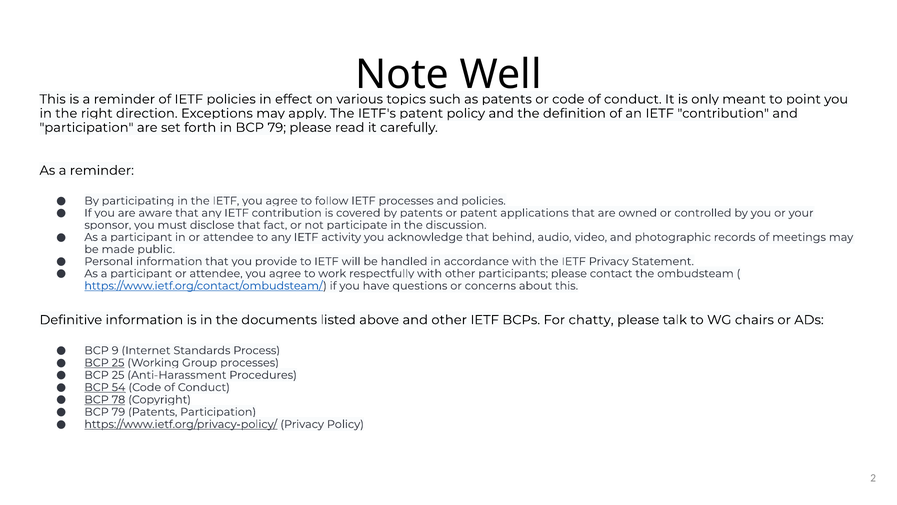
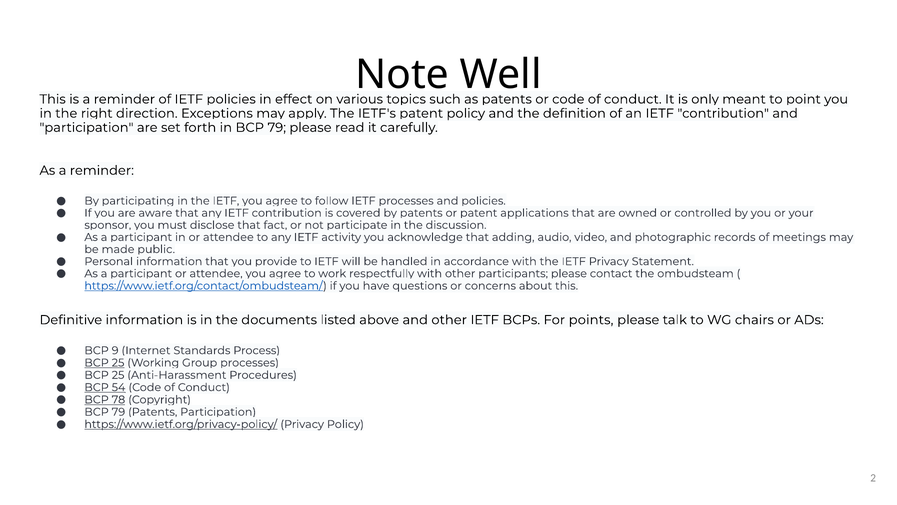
behind: behind -> adding
chatty: chatty -> points
